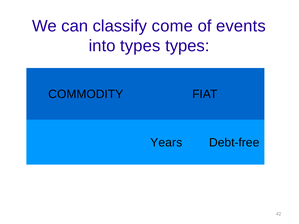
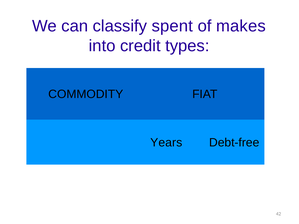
come: come -> spent
events: events -> makes
into types: types -> credit
